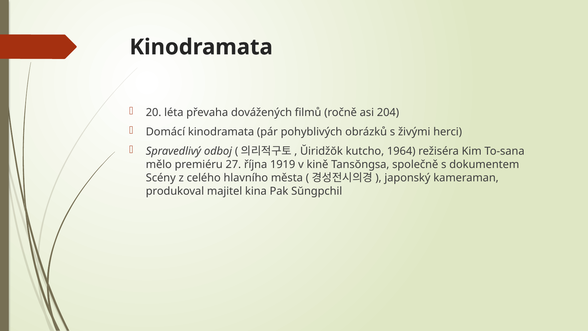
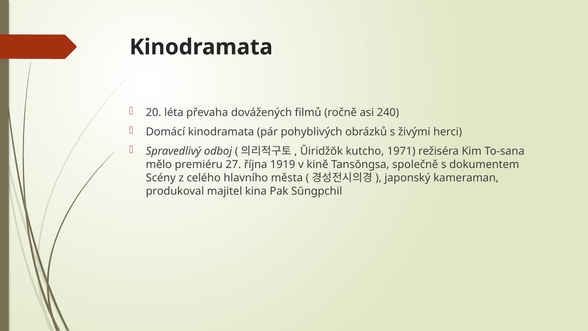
204: 204 -> 240
1964: 1964 -> 1971
